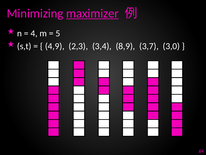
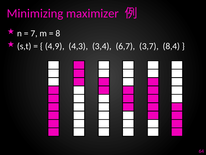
maximizer underline: present -> none
4: 4 -> 7
5: 5 -> 8
2,3: 2,3 -> 4,3
8,9: 8,9 -> 6,7
3,0: 3,0 -> 8,4
